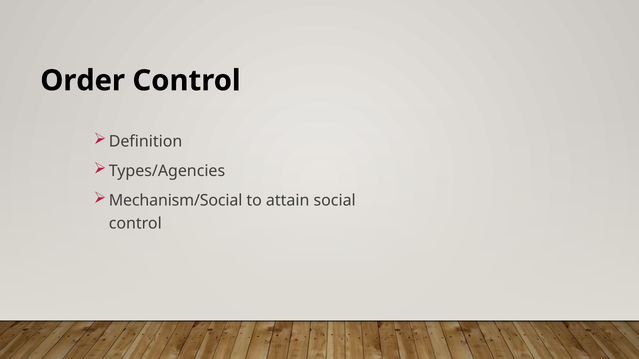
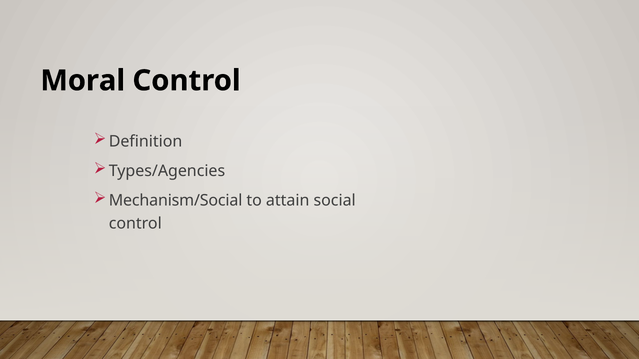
Order: Order -> Moral
